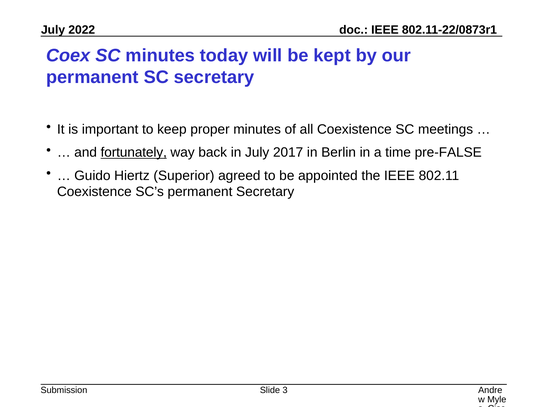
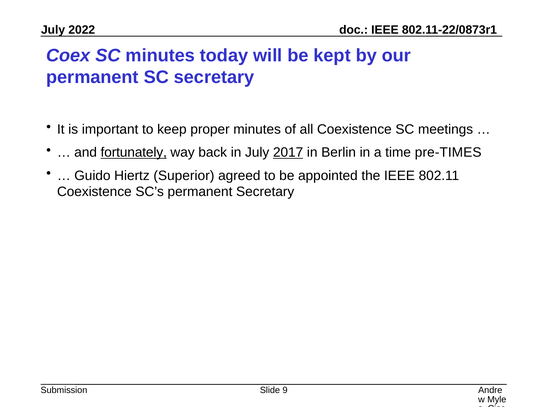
2017 underline: none -> present
pre-FALSE: pre-FALSE -> pre-TIMES
3: 3 -> 9
